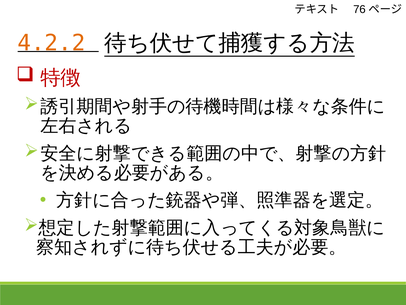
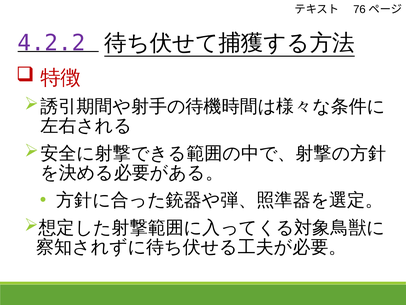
4.2.2 colour: orange -> purple
